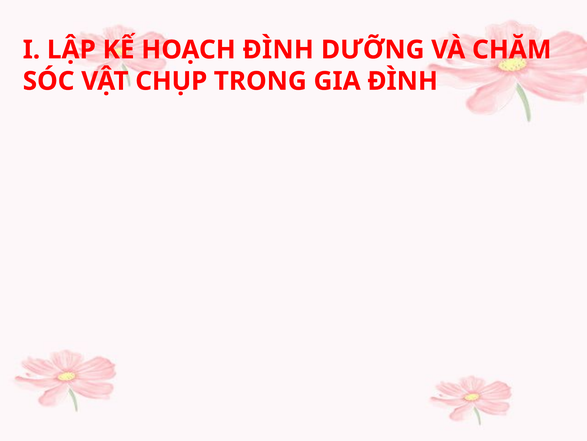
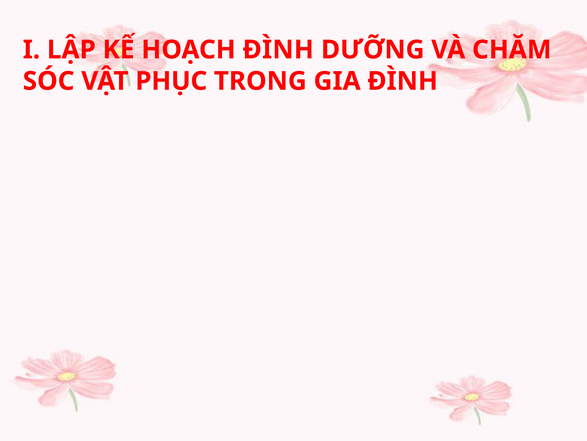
CHỤP: CHỤP -> PHỤC
